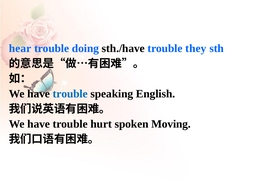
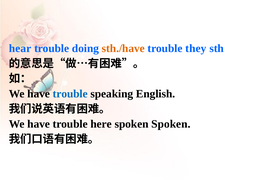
sth./have colour: black -> orange
hurt: hurt -> here
spoken Moving: Moving -> Spoken
